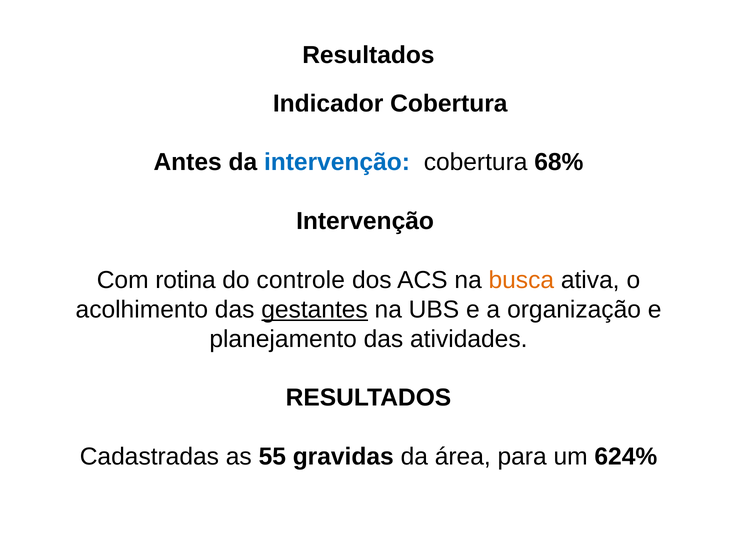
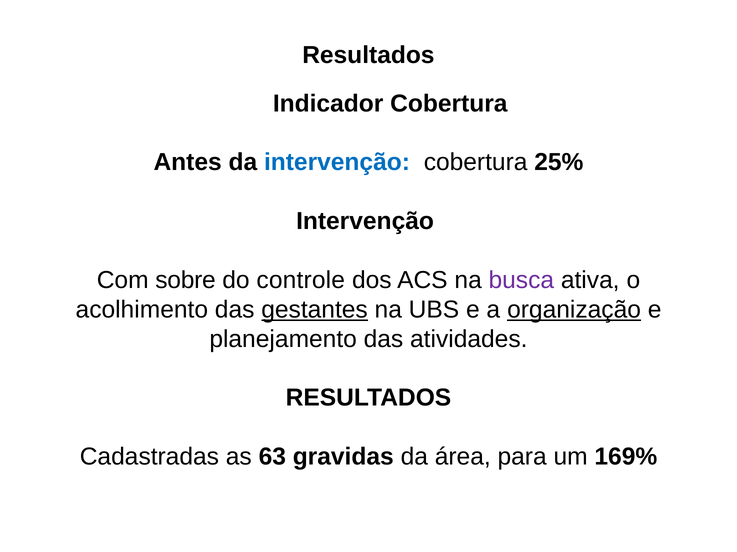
68%: 68% -> 25%
rotina: rotina -> sobre
busca colour: orange -> purple
organização underline: none -> present
55: 55 -> 63
624%: 624% -> 169%
